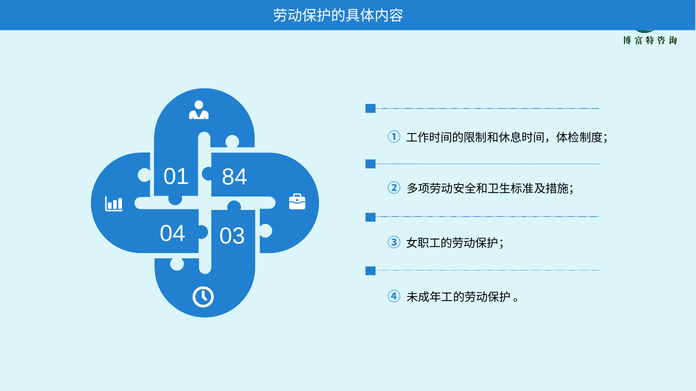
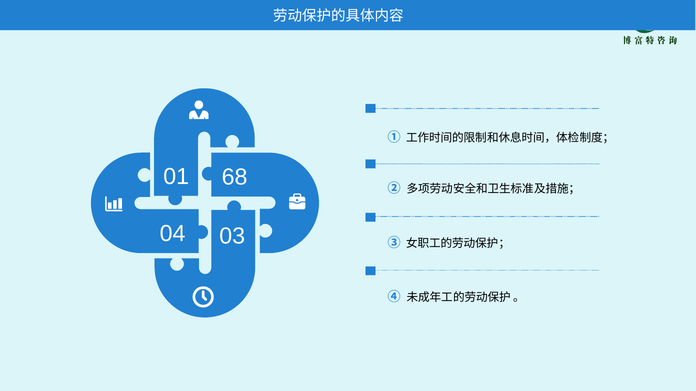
84: 84 -> 68
